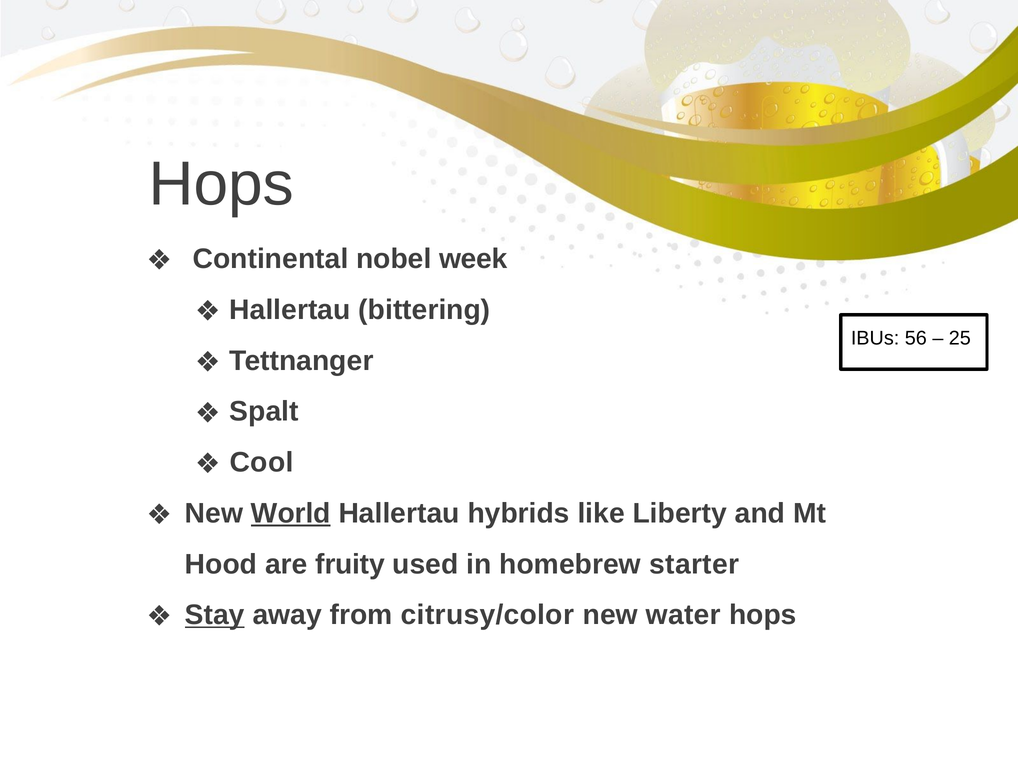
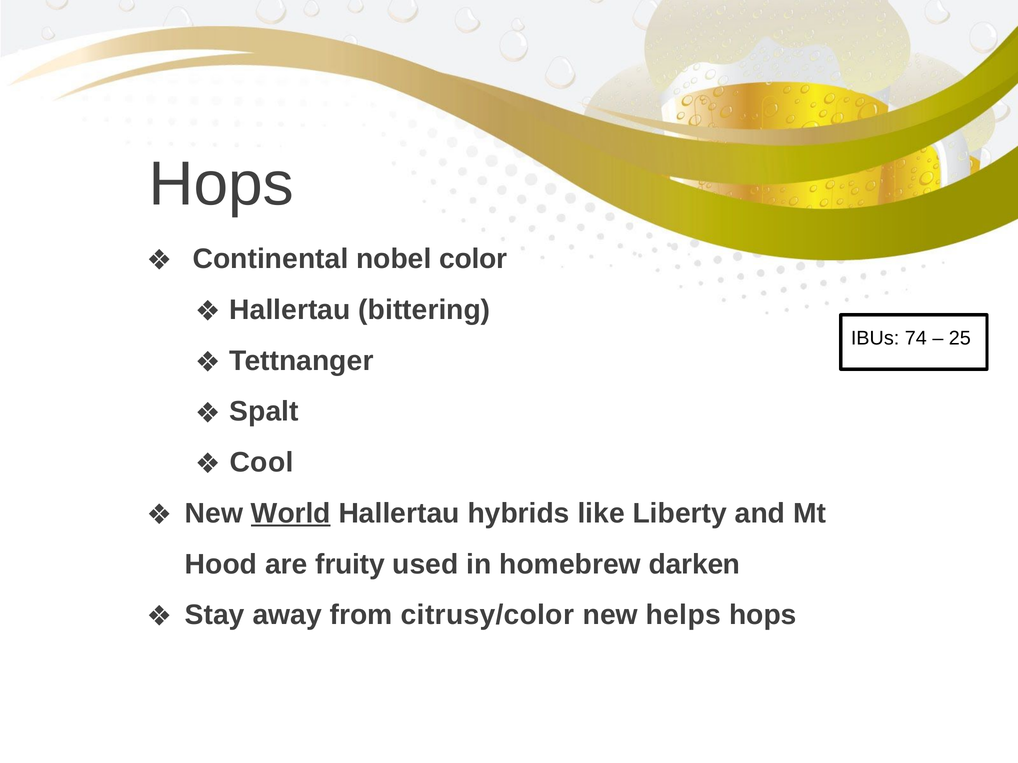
week: week -> color
56: 56 -> 74
starter: starter -> darken
Stay underline: present -> none
water: water -> helps
